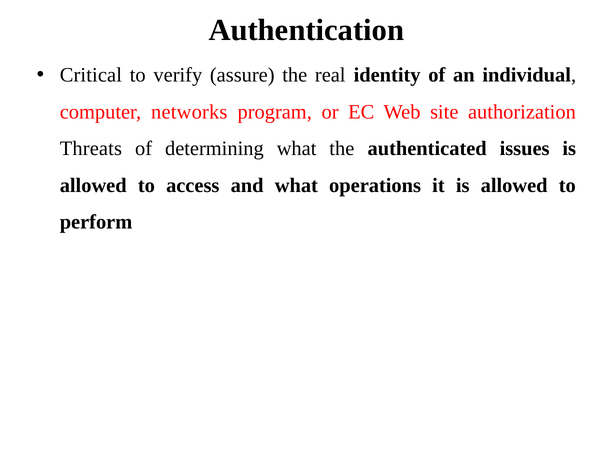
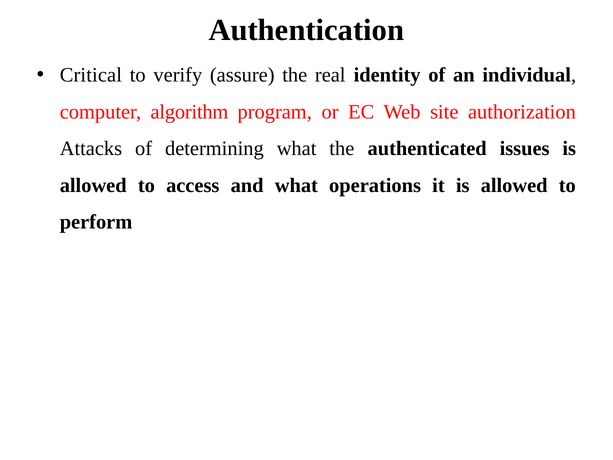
networks: networks -> algorithm
Threats: Threats -> Attacks
